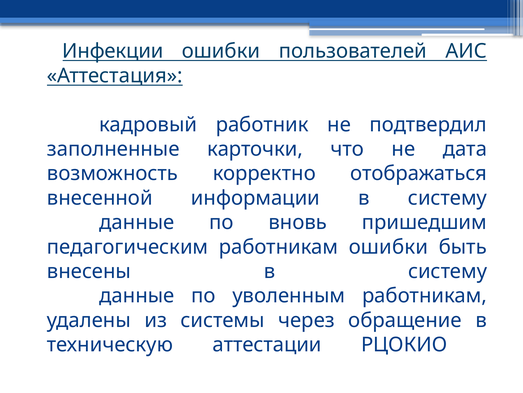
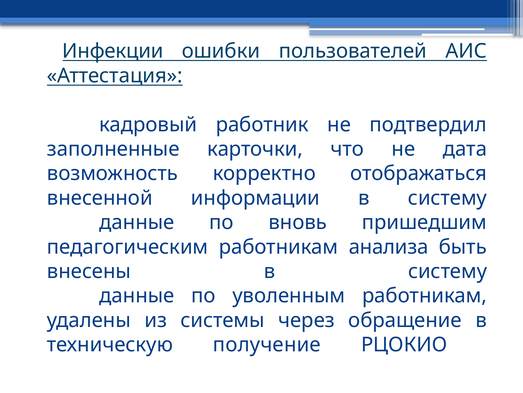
работникам ошибки: ошибки -> анализа
аттестации: аттестации -> получение
